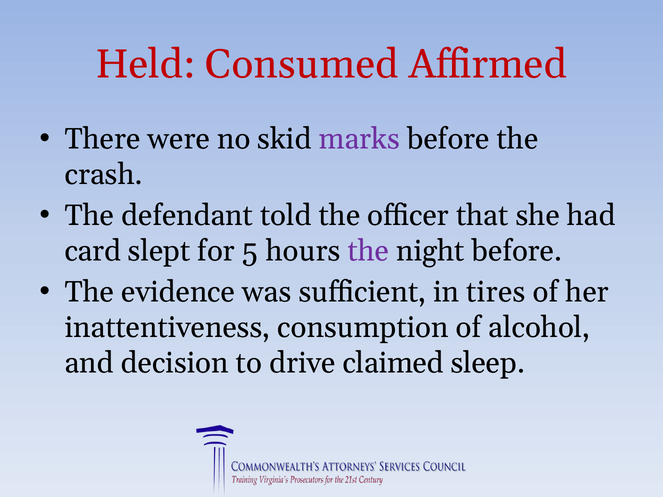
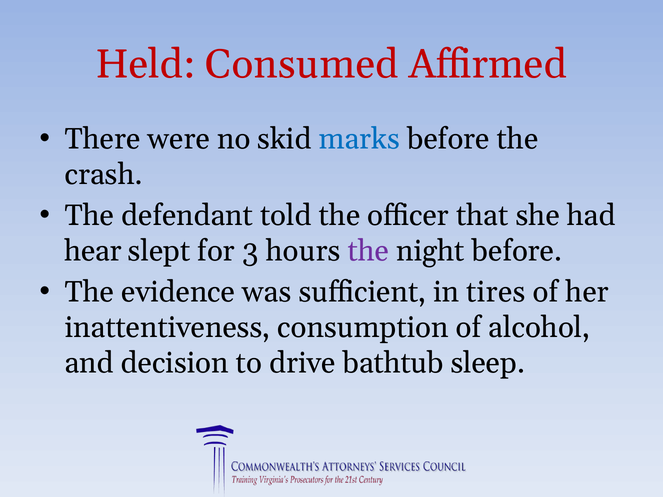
marks colour: purple -> blue
card: card -> hear
5: 5 -> 3
claimed: claimed -> bathtub
